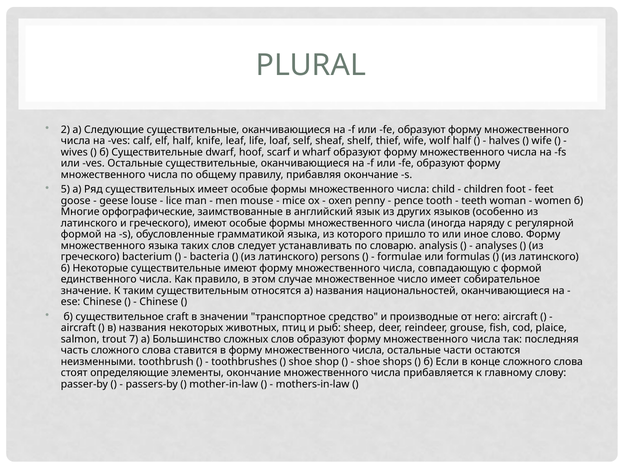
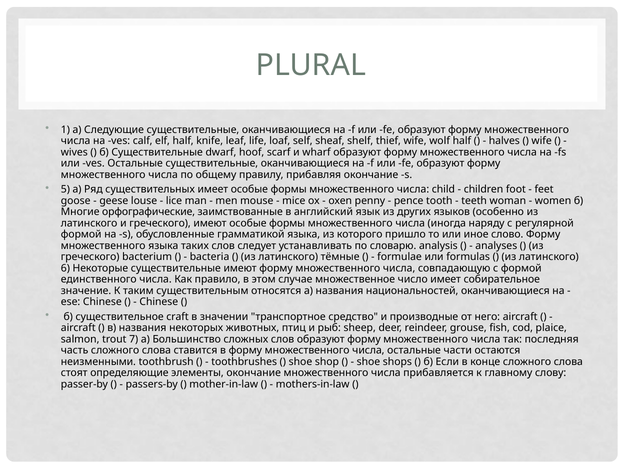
2: 2 -> 1
persons: persons -> тёмные
